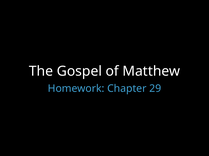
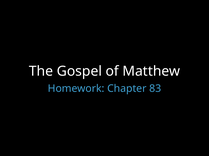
29: 29 -> 83
